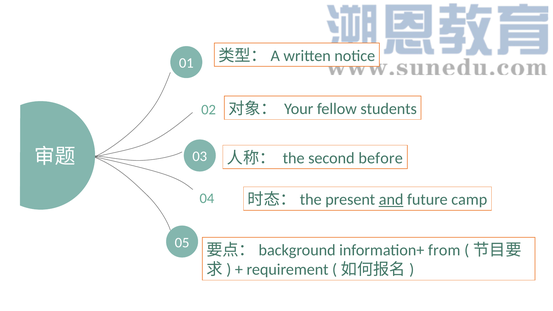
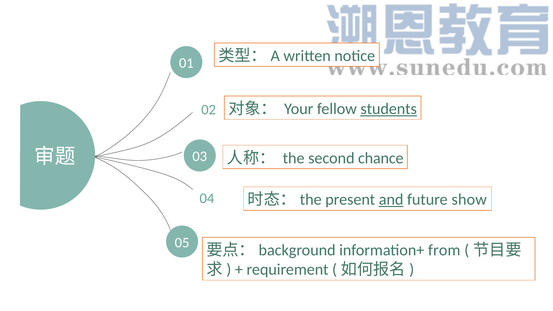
students underline: none -> present
before: before -> chance
camp: camp -> show
